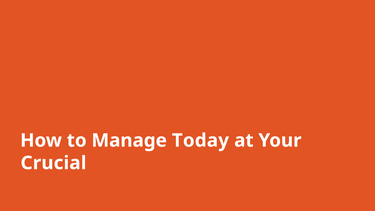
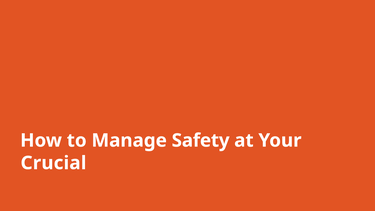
Today: Today -> Safety
